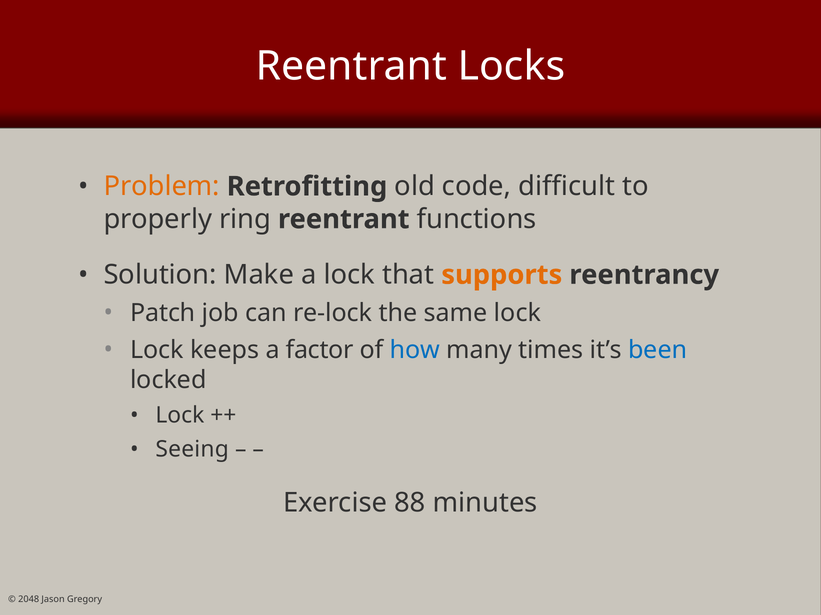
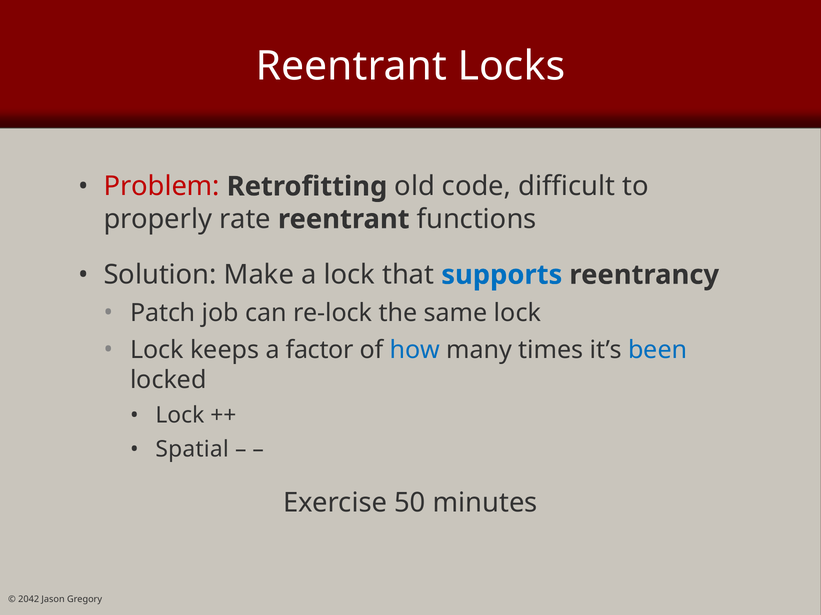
Problem colour: orange -> red
ring: ring -> rate
supports colour: orange -> blue
Seeing: Seeing -> Spatial
88: 88 -> 50
2048: 2048 -> 2042
